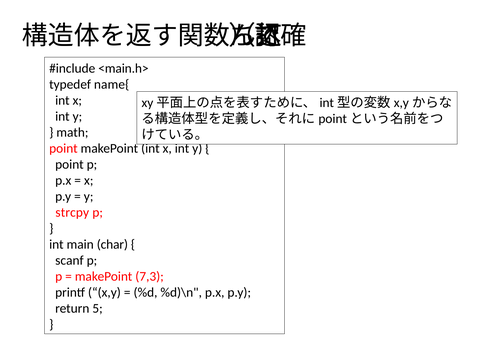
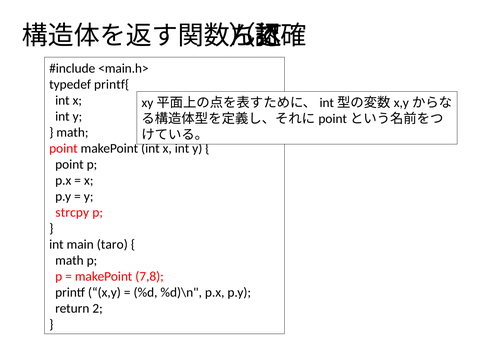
name{: name{ -> printf{
char: char -> taro
scanf at (69, 260): scanf -> math
7,3: 7,3 -> 7,8
5: 5 -> 2
